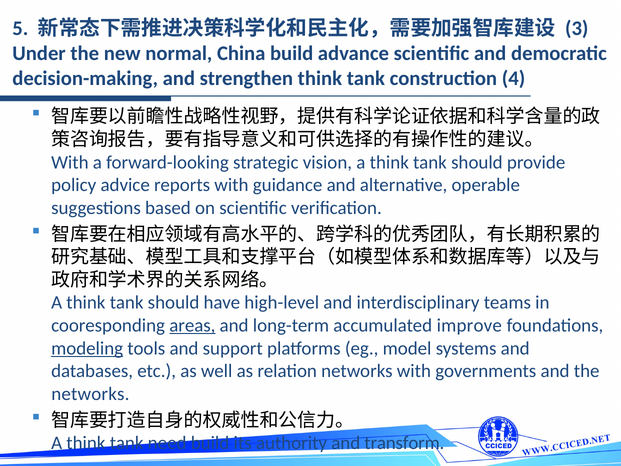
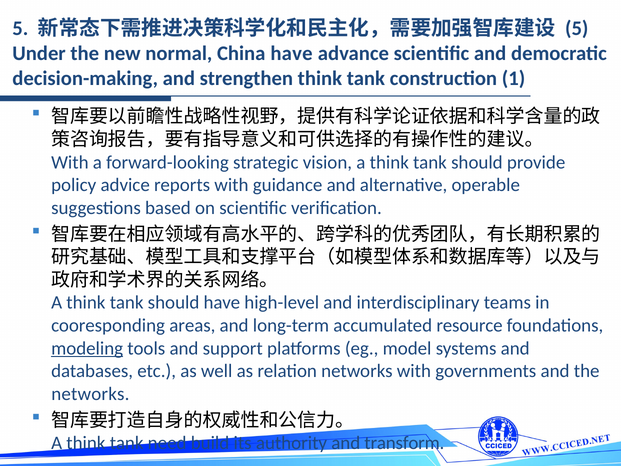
3 at (577, 29): 3 -> 5
China build: build -> have
4: 4 -> 1
areas underline: present -> none
improve: improve -> resource
